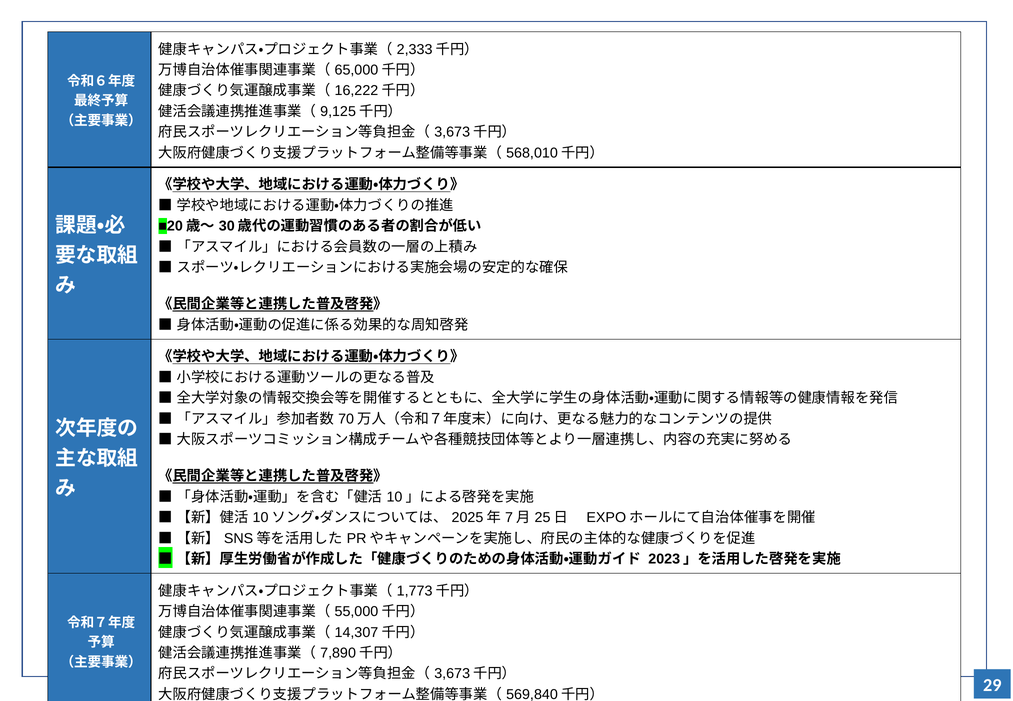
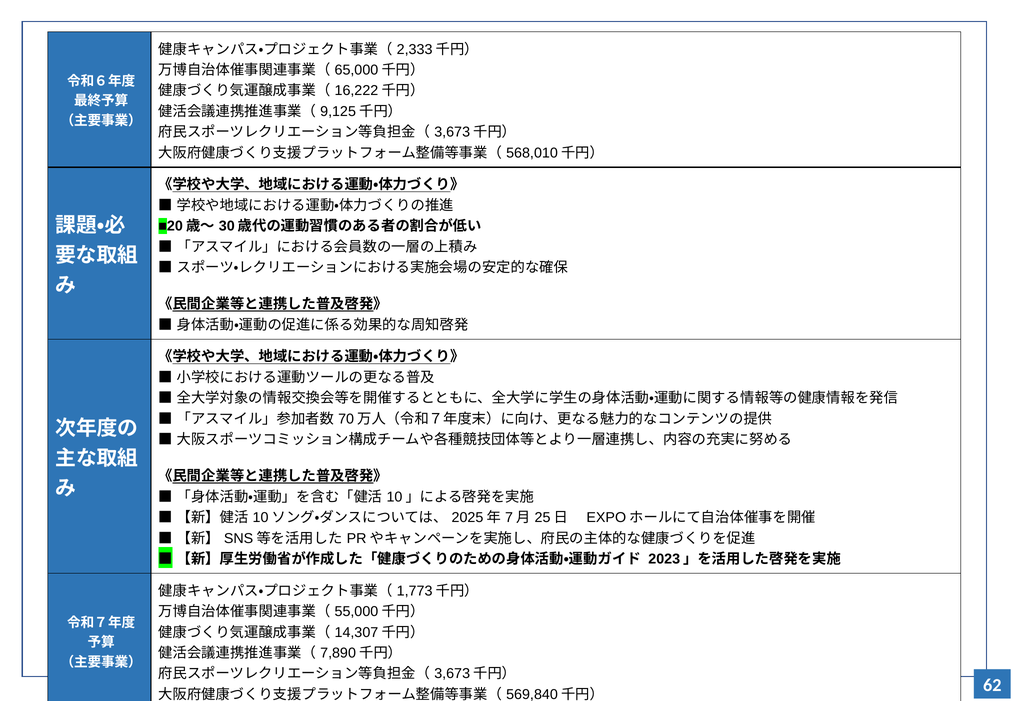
29: 29 -> 62
